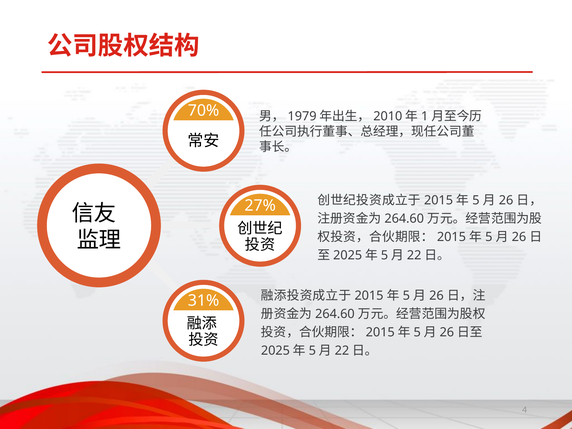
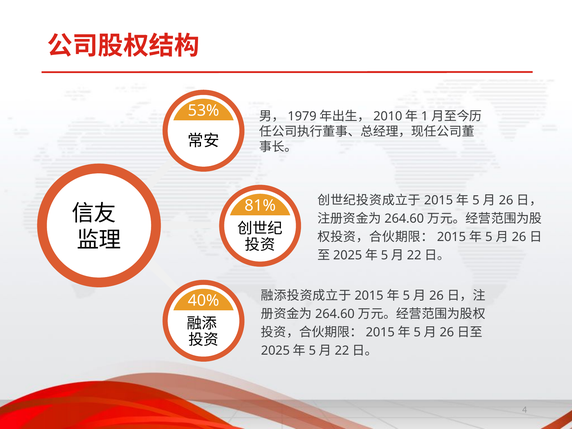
70%: 70% -> 53%
27%: 27% -> 81%
31%: 31% -> 40%
